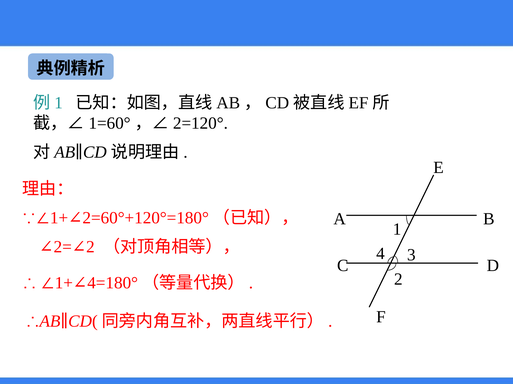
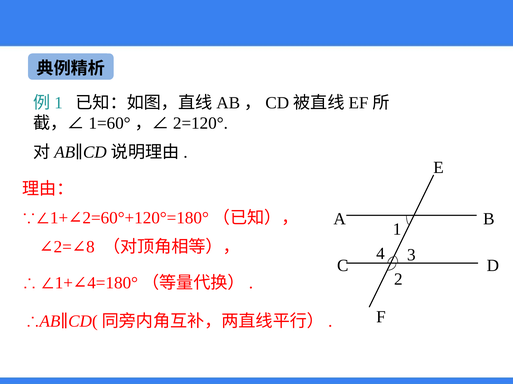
2 at (90, 247): 2 -> 8
